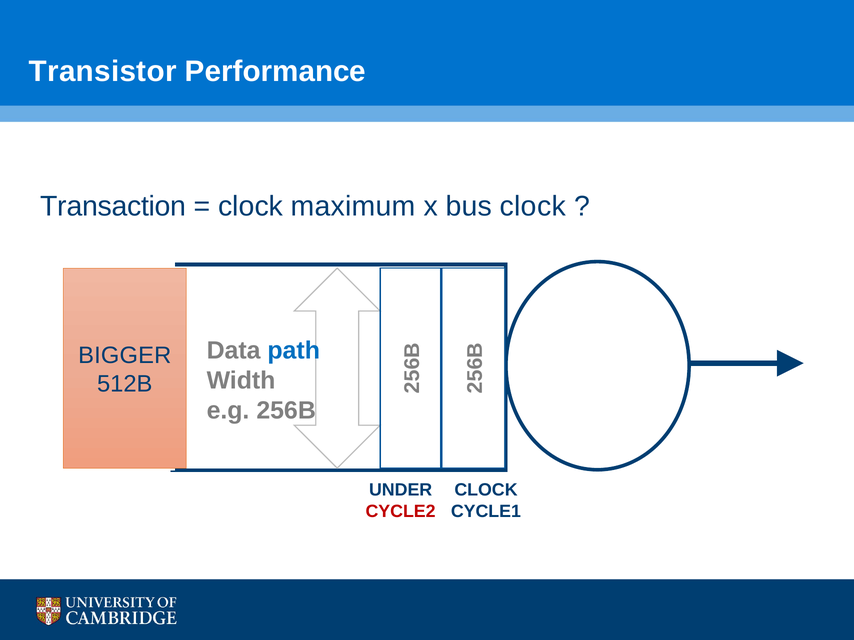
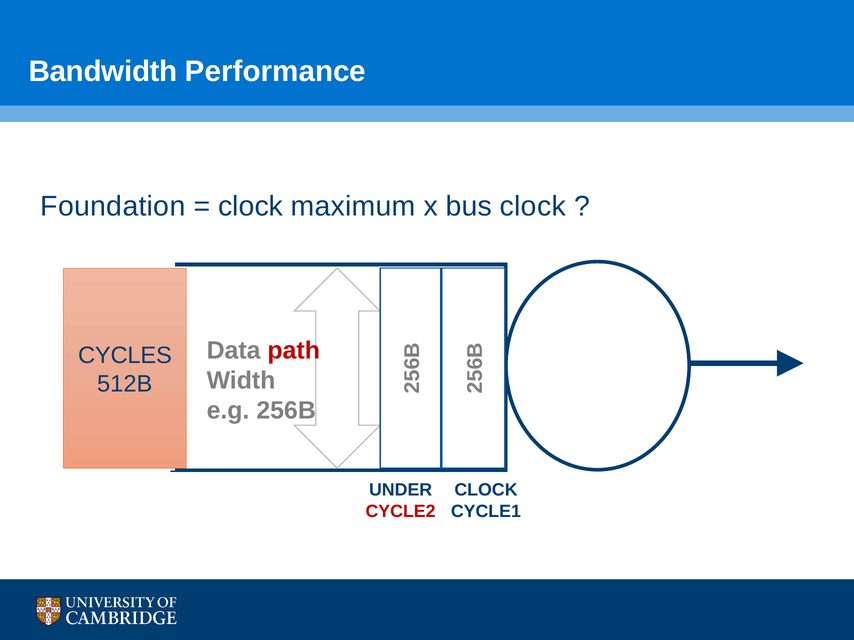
Transistor: Transistor -> Bandwidth
Transaction: Transaction -> Foundation
path colour: blue -> red
BIGGER: BIGGER -> CYCLES
